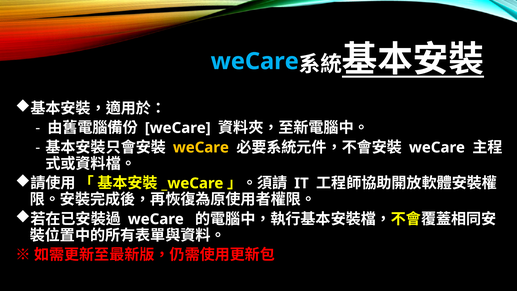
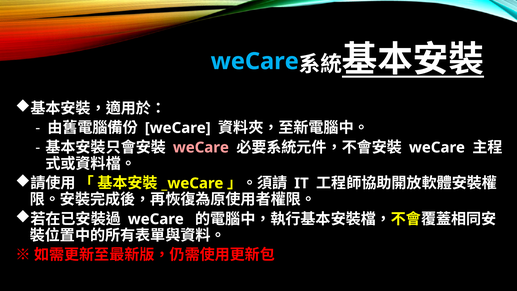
weCare at (201, 147) colour: yellow -> pink
